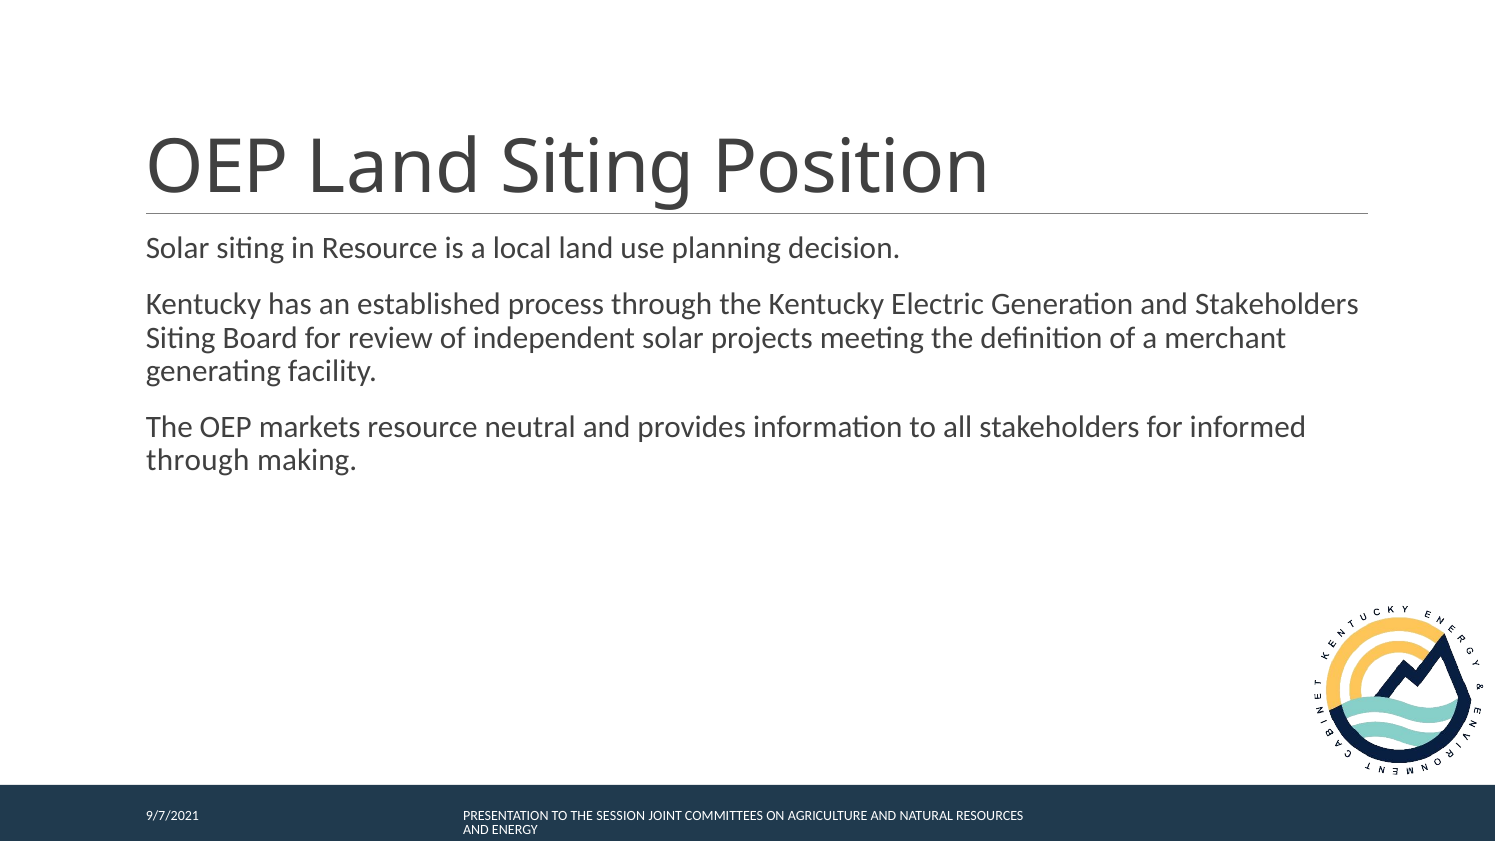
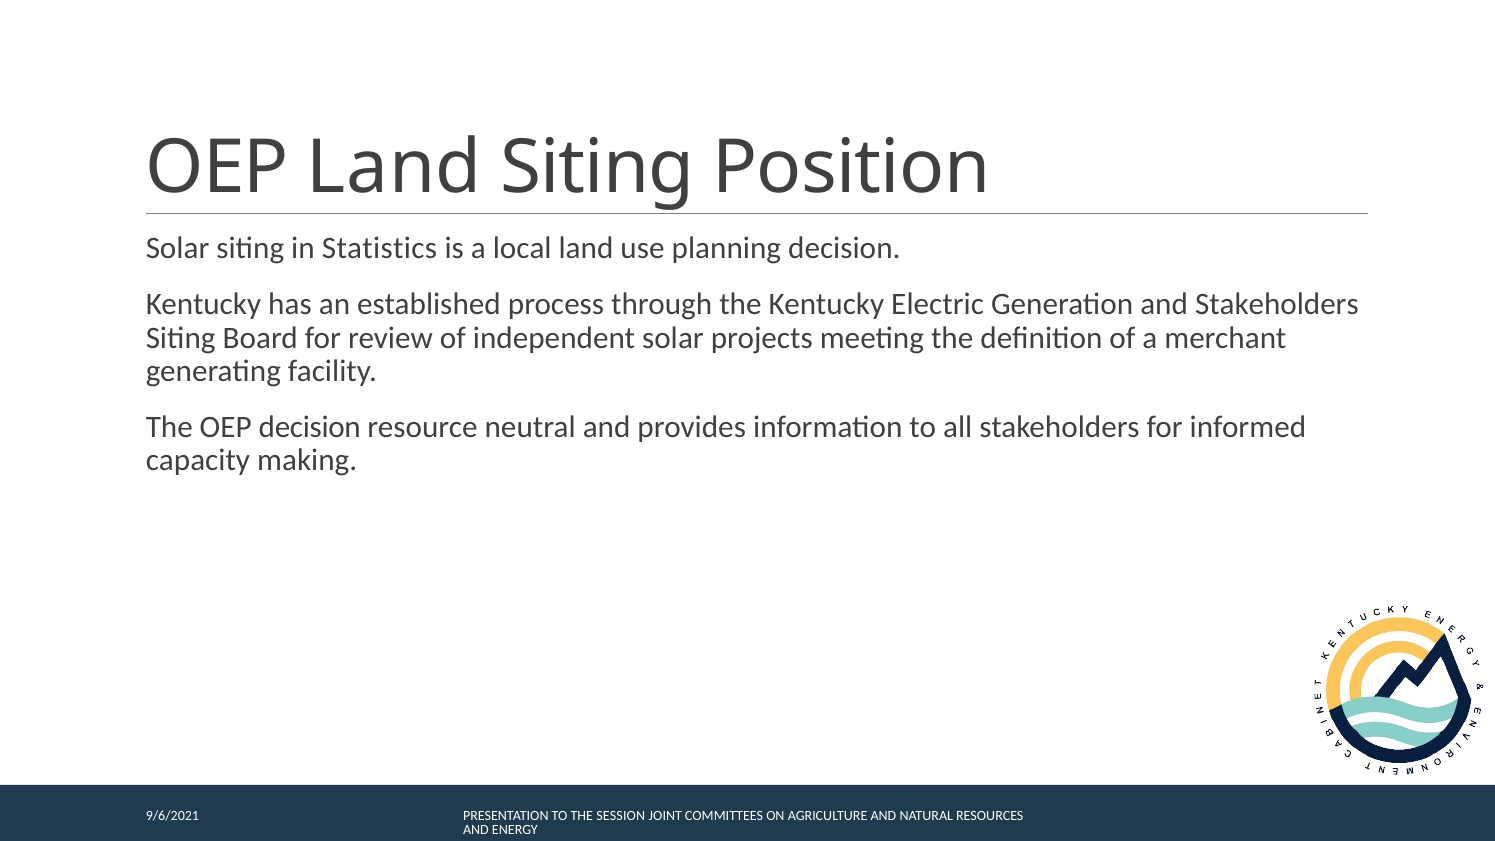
in Resource: Resource -> Statistics
OEP markets: markets -> decision
through at (198, 461): through -> capacity
9/7/2021: 9/7/2021 -> 9/6/2021
